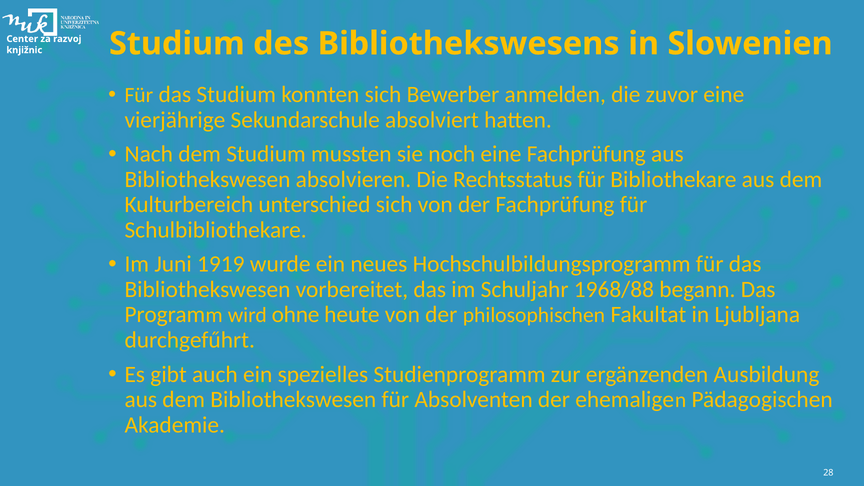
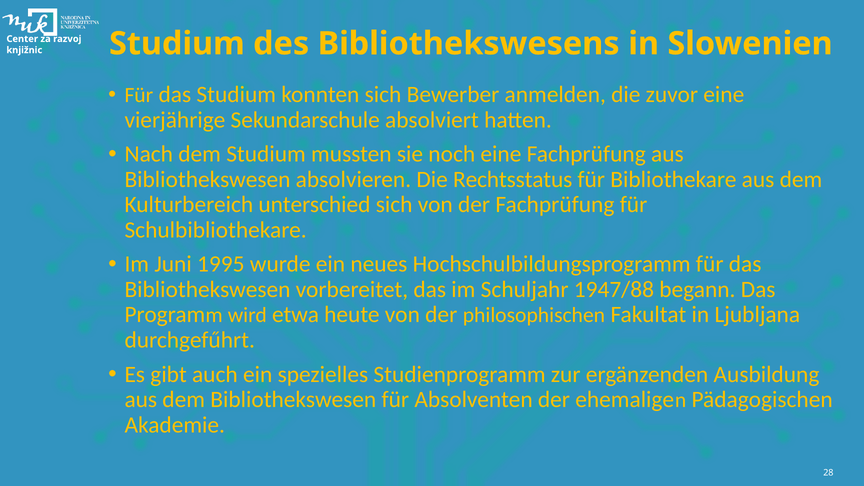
1919: 1919 -> 1995
1968/88: 1968/88 -> 1947/88
ohne: ohne -> etwa
